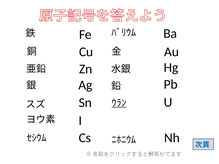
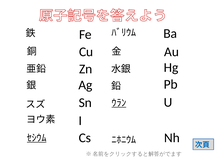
ｾｼｳﾑ underline: none -> present
